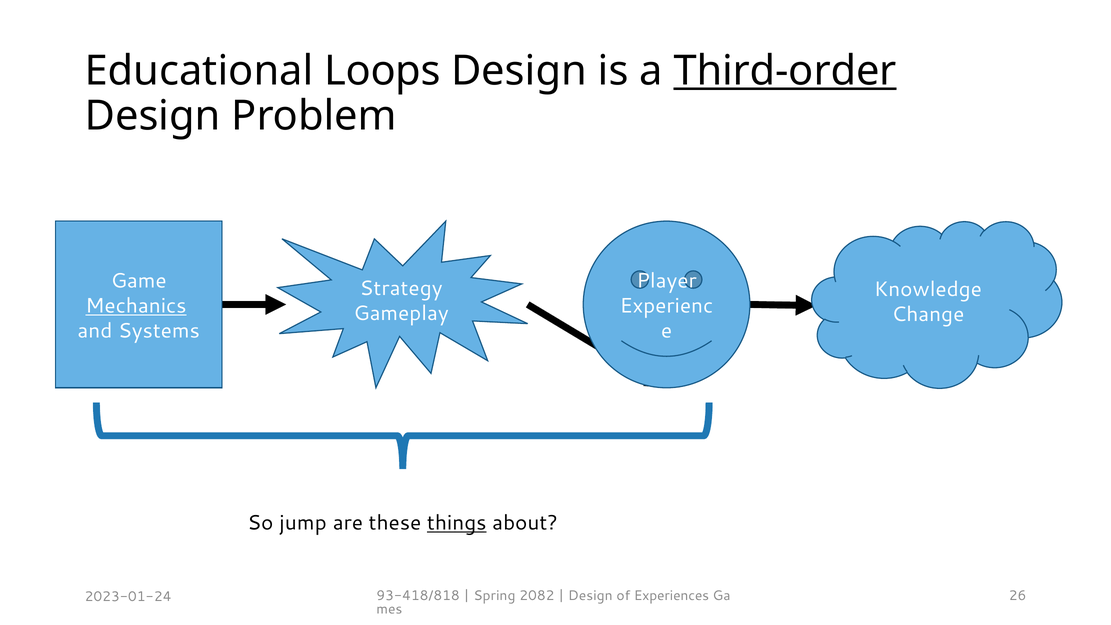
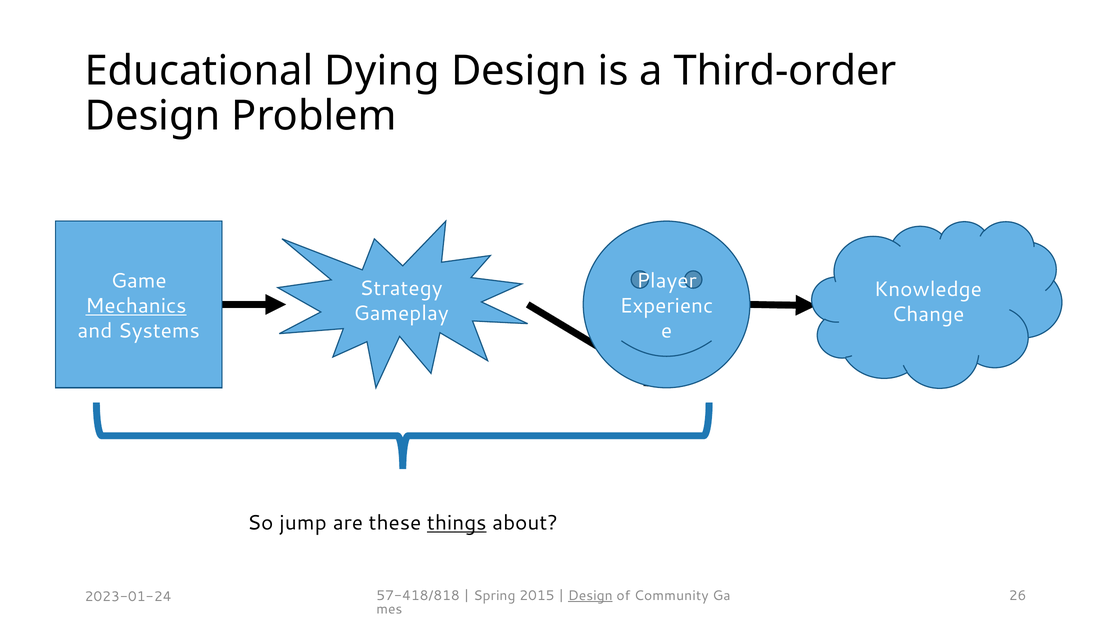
Loops: Loops -> Dying
Third-order underline: present -> none
93-418/818: 93-418/818 -> 57-418/818
2082: 2082 -> 2015
Design at (590, 595) underline: none -> present
Experiences: Experiences -> Community
